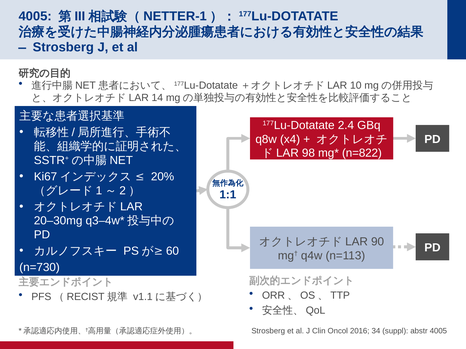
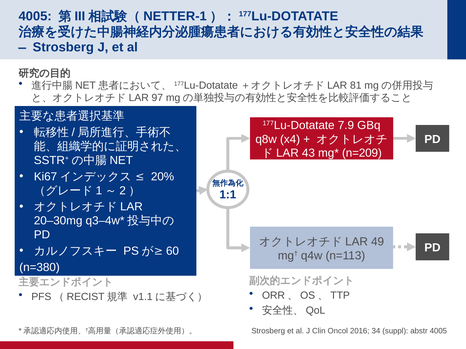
10: 10 -> 81
14: 14 -> 97
2.4: 2.4 -> 7.9
98: 98 -> 43
n=822: n=822 -> n=209
90: 90 -> 49
n=730: n=730 -> n=380
